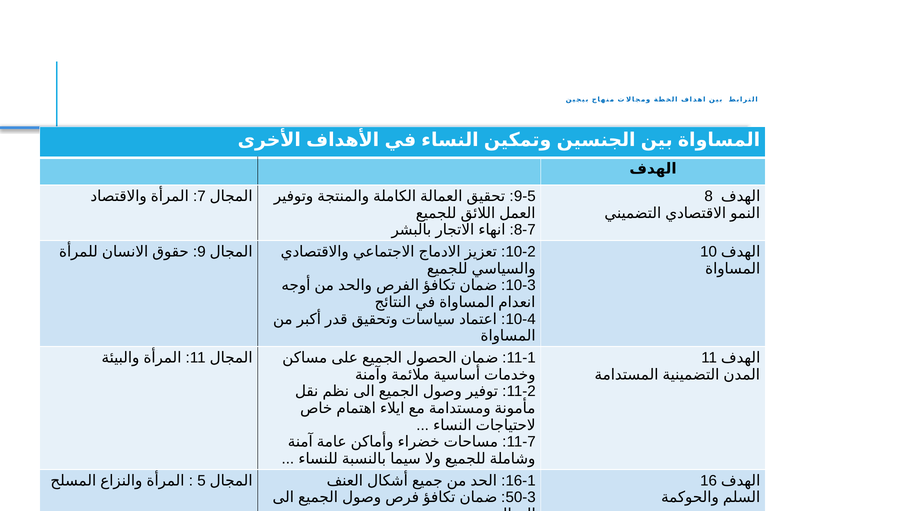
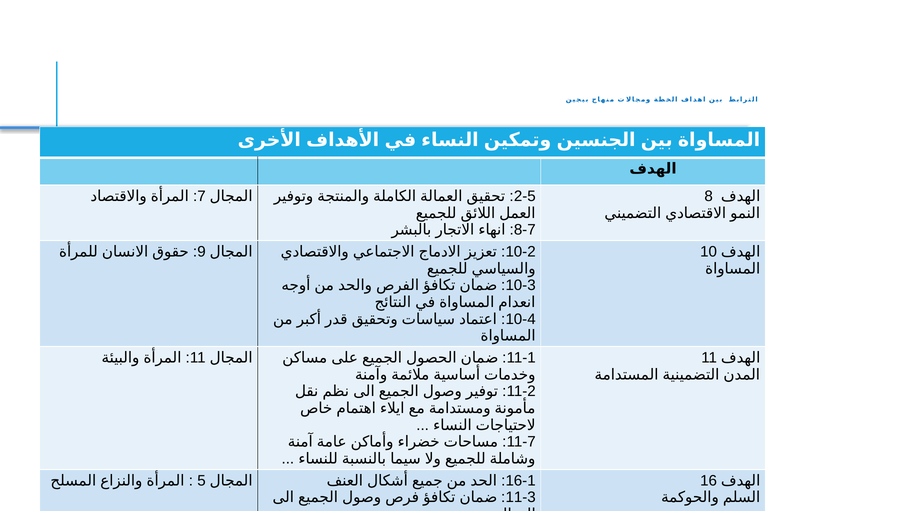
9-5: 9-5 -> 2-5
50-3: 50-3 -> 11-3
